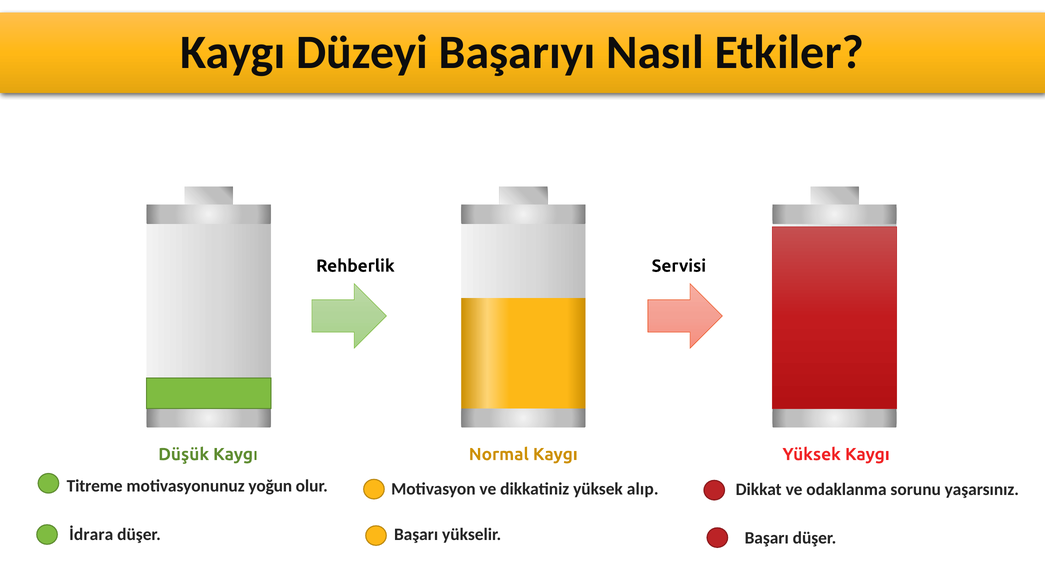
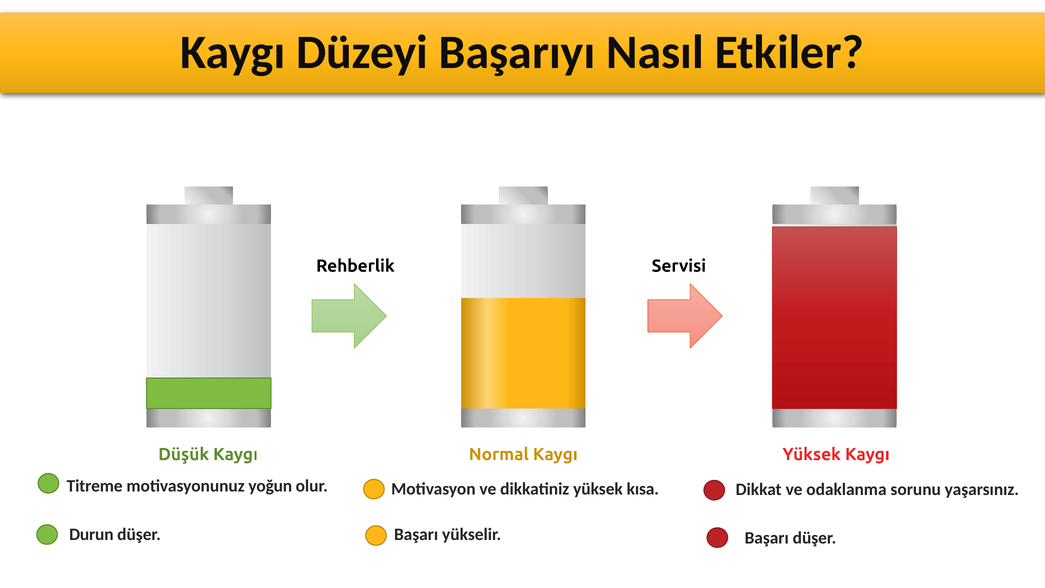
alıp: alıp -> kısa
İdrara: İdrara -> Durun
